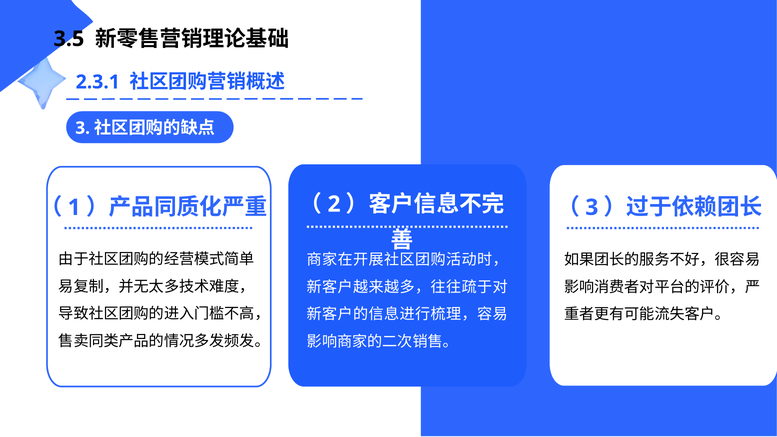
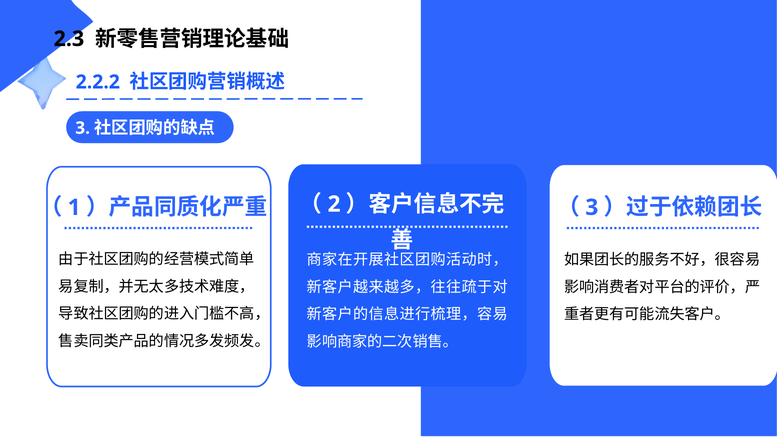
3.5: 3.5 -> 2.3
2.3.1: 2.3.1 -> 2.2.2
